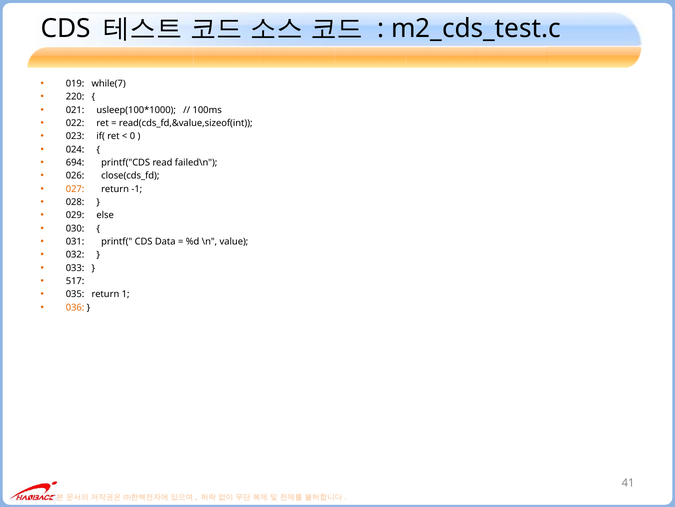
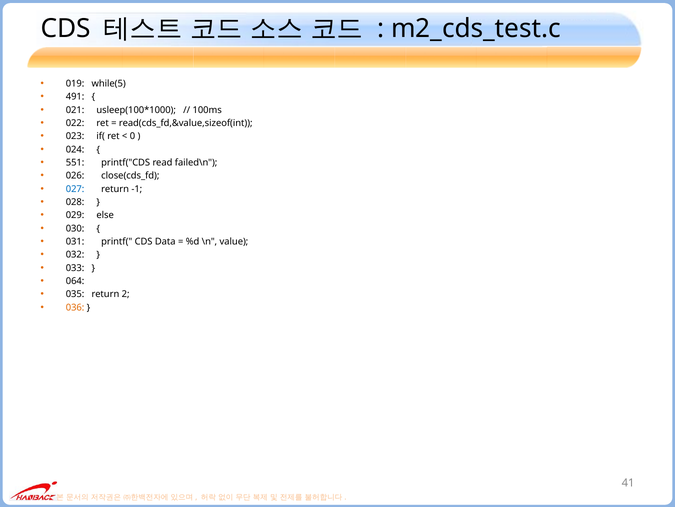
while(7: while(7 -> while(5
220: 220 -> 491
694: 694 -> 551
027 colour: orange -> blue
517: 517 -> 064
1: 1 -> 2
